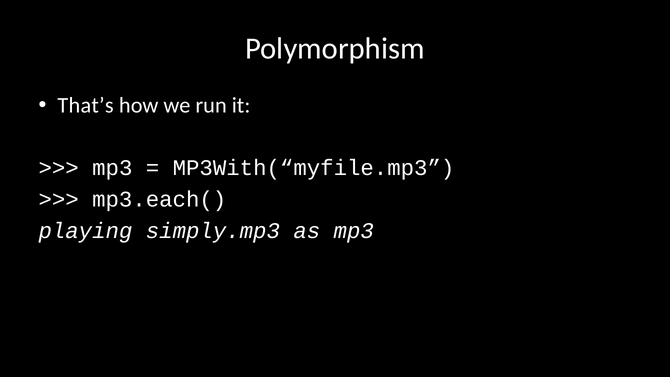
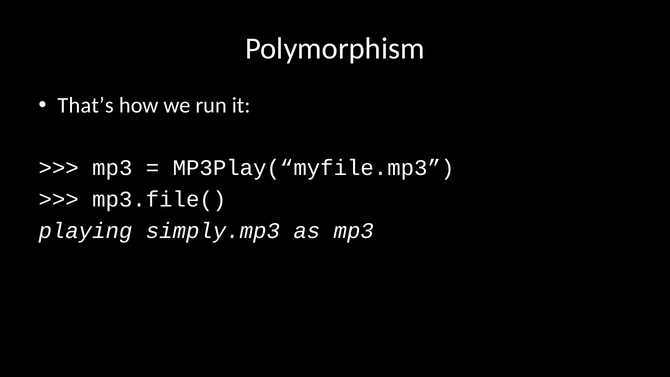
MP3With(“myfile.mp3: MP3With(“myfile.mp3 -> MP3Play(“myfile.mp3
mp3.each(: mp3.each( -> mp3.file(
